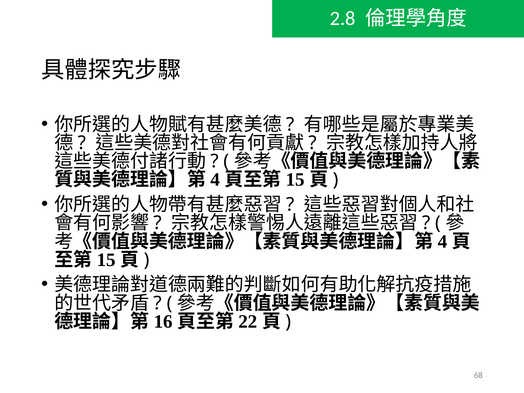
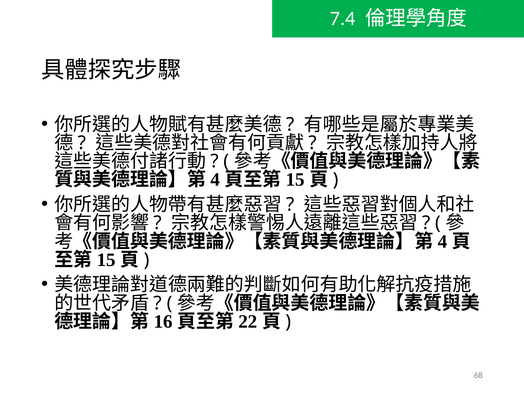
2.8: 2.8 -> 7.4
